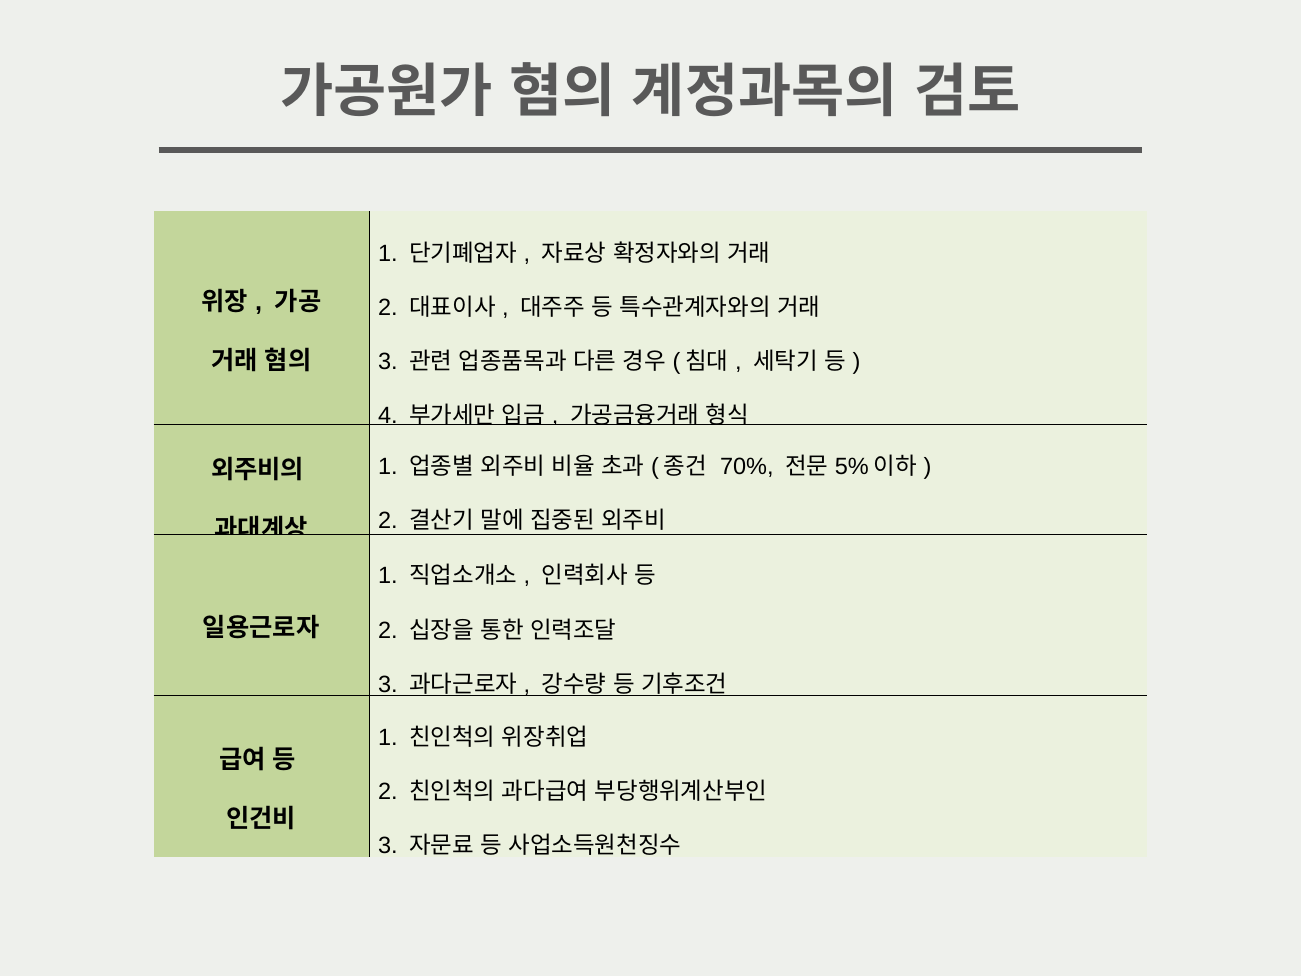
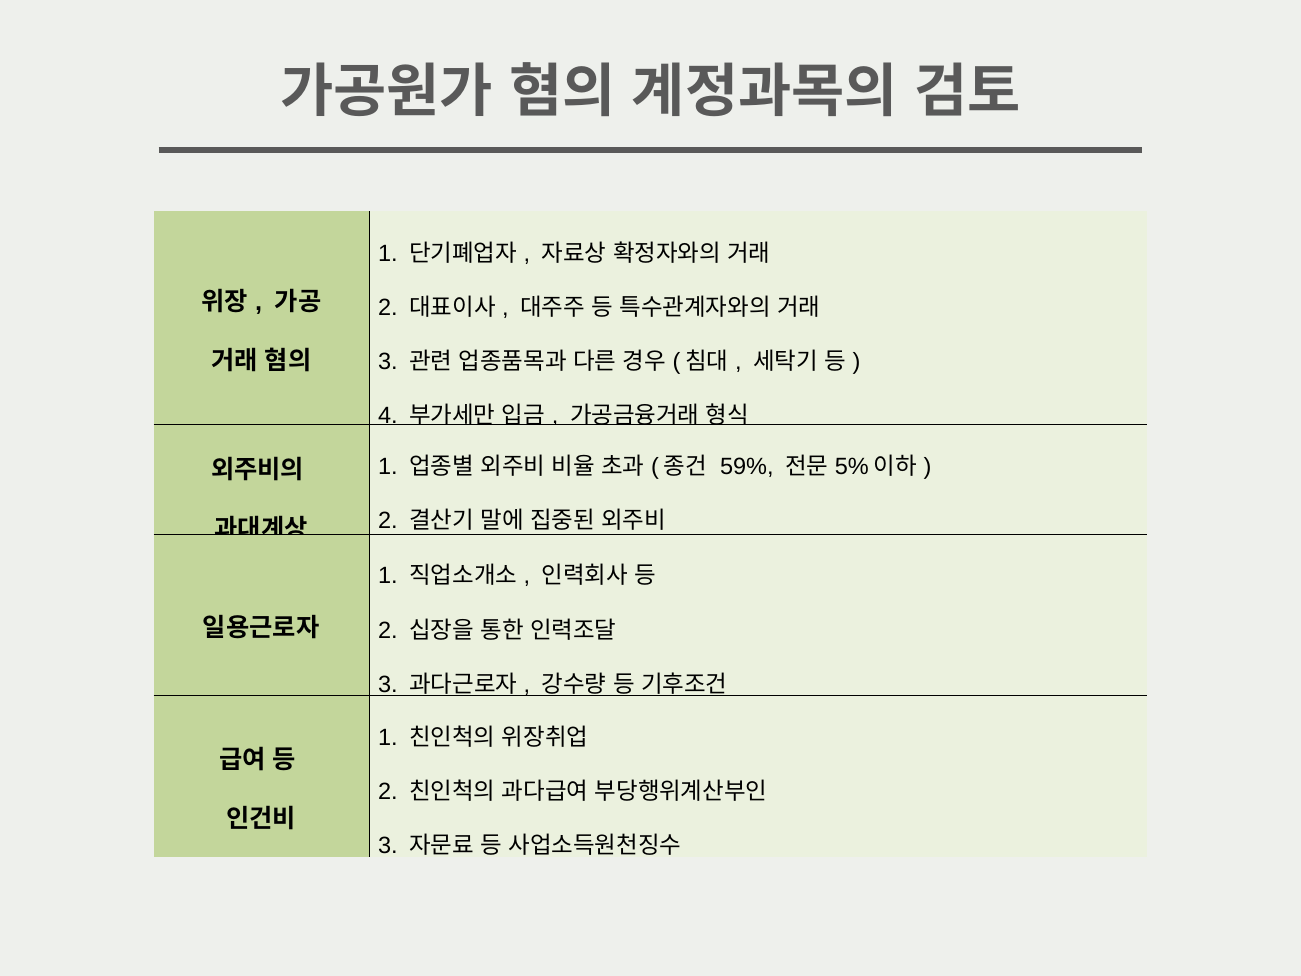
70%: 70% -> 59%
